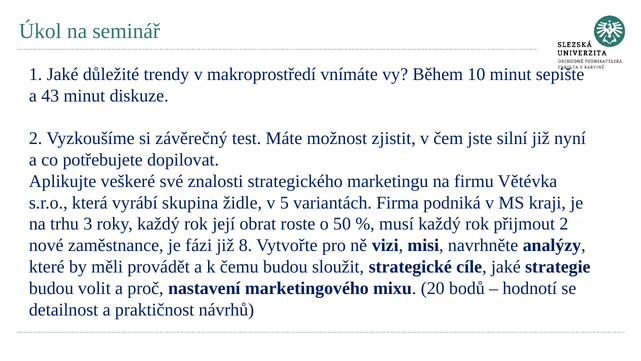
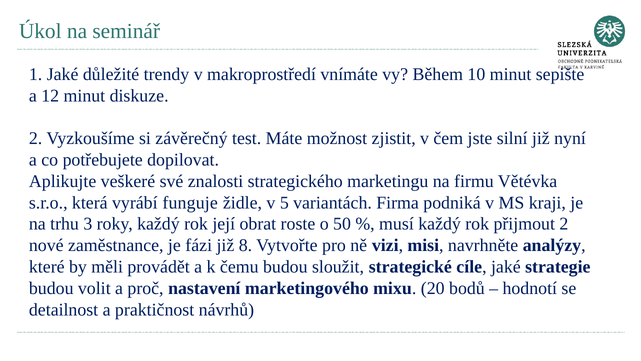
43: 43 -> 12
skupina: skupina -> funguje
